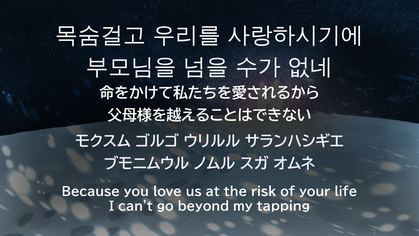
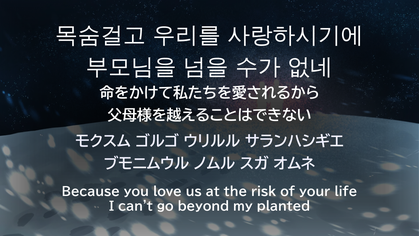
tapping: tapping -> planted
